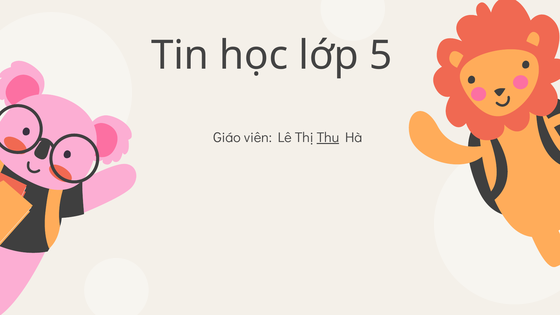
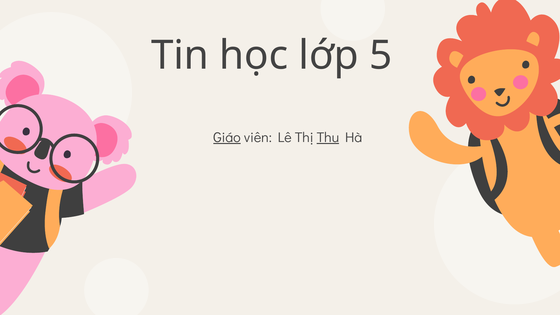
Giáo underline: none -> present
